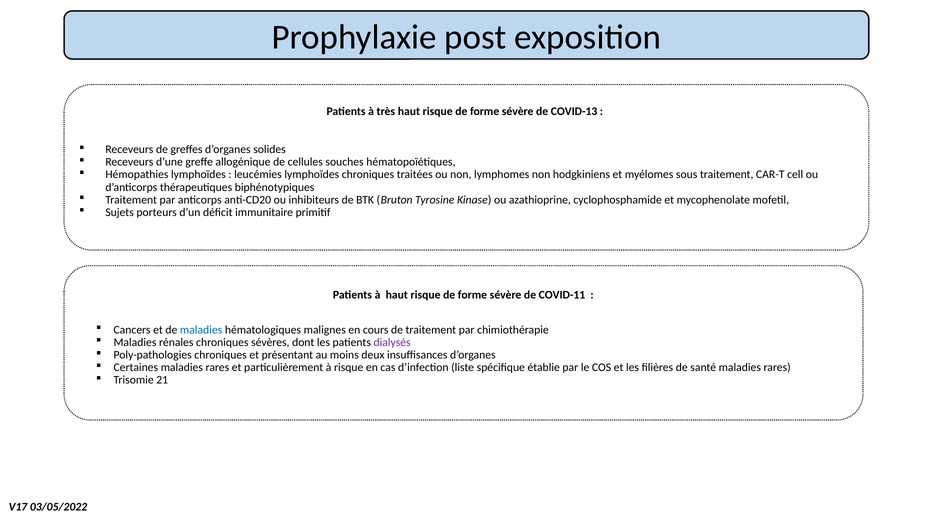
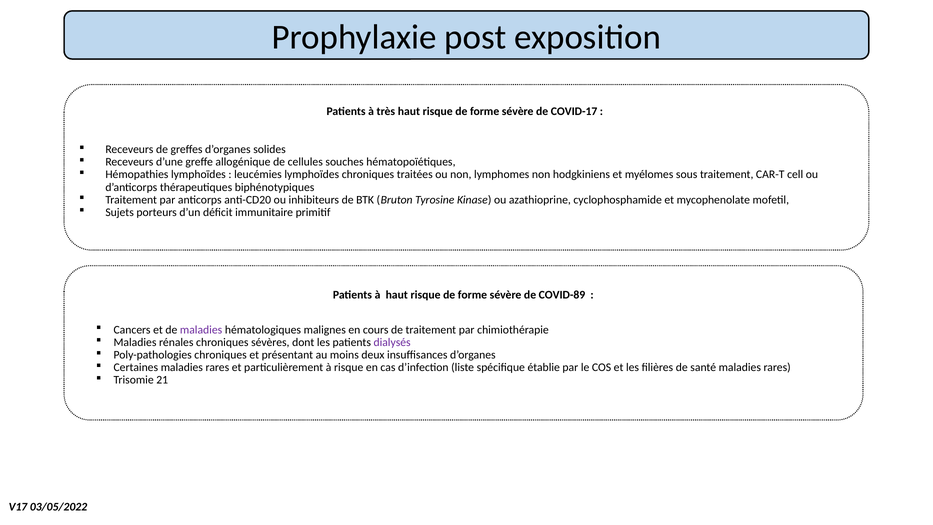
COVID-13: COVID-13 -> COVID-17
COVID-11: COVID-11 -> COVID-89
maladies at (201, 330) colour: blue -> purple
